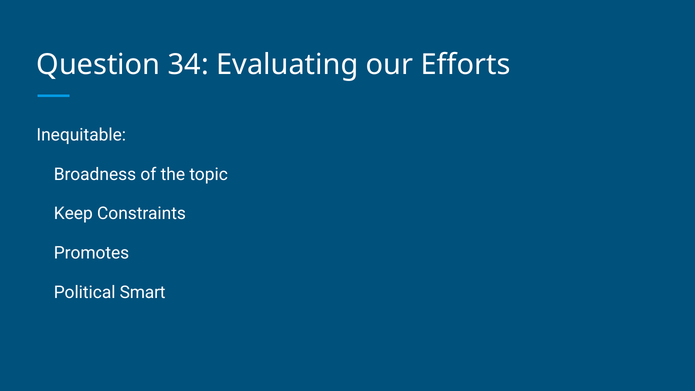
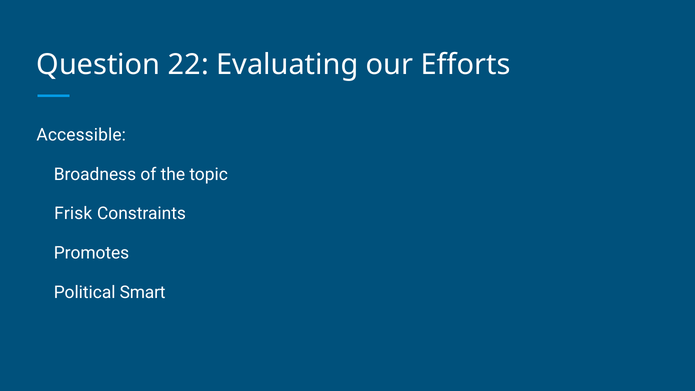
34: 34 -> 22
Inequitable: Inequitable -> Accessible
Keep: Keep -> Frisk
